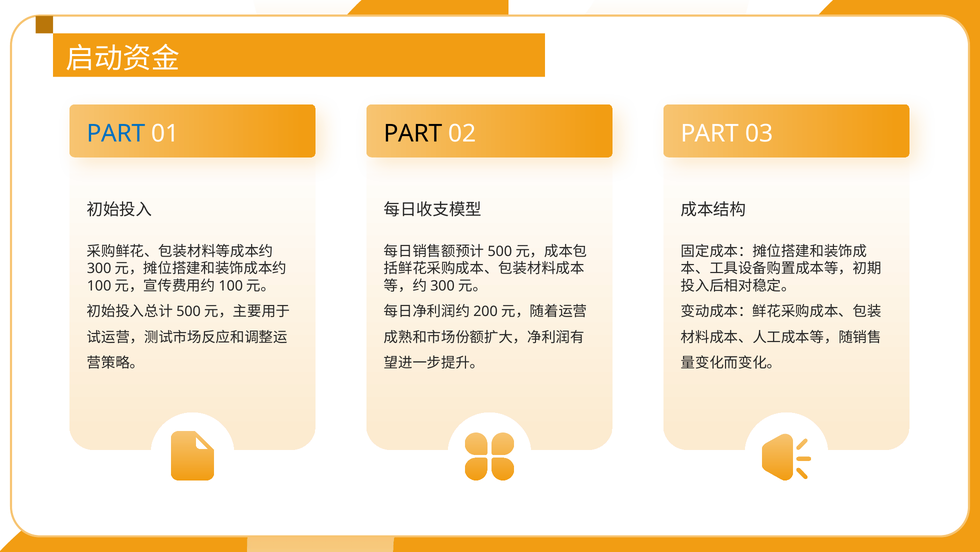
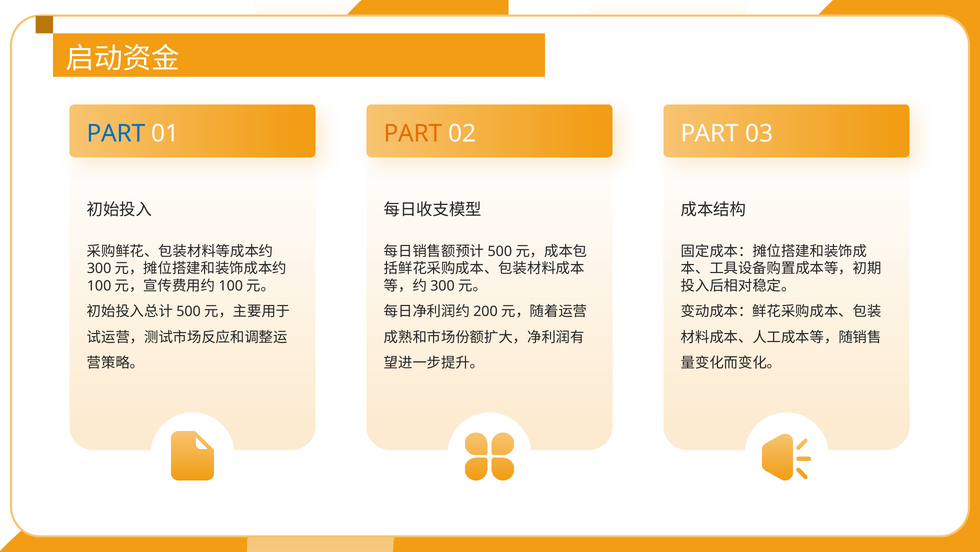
PART at (413, 134) colour: black -> orange
